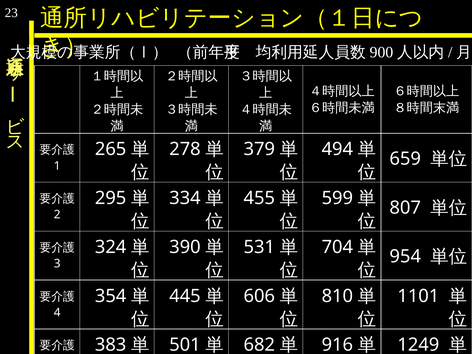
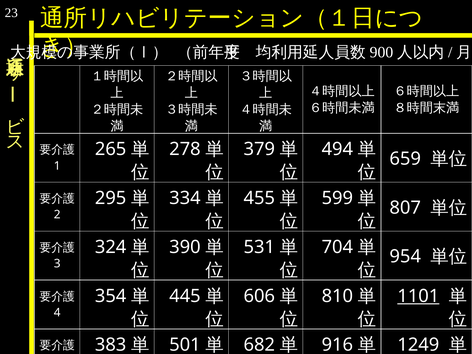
1101 underline: none -> present
